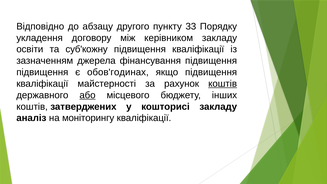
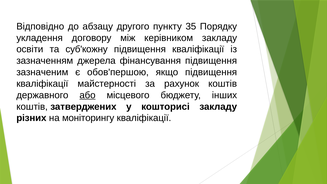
33: 33 -> 35
підвищення at (42, 72): підвищення -> зазначеним
обов'годинах: обов'годинах -> обов'першою
коштів at (223, 84) underline: present -> none
аналіз: аналіз -> різних
